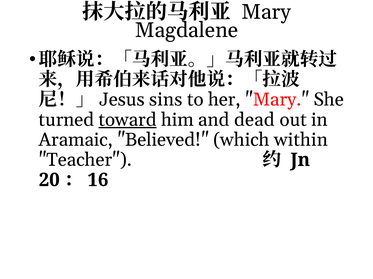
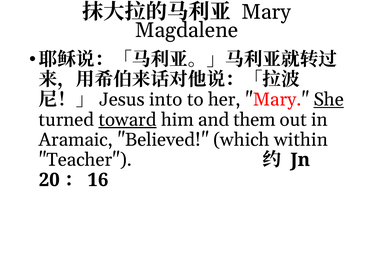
sins: sins -> into
She underline: none -> present
dead: dead -> them
